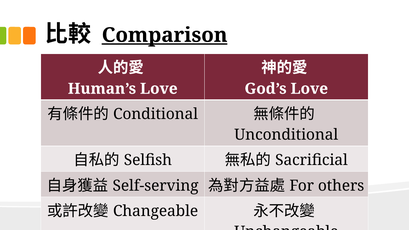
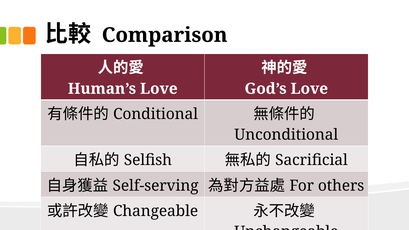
Comparison underline: present -> none
